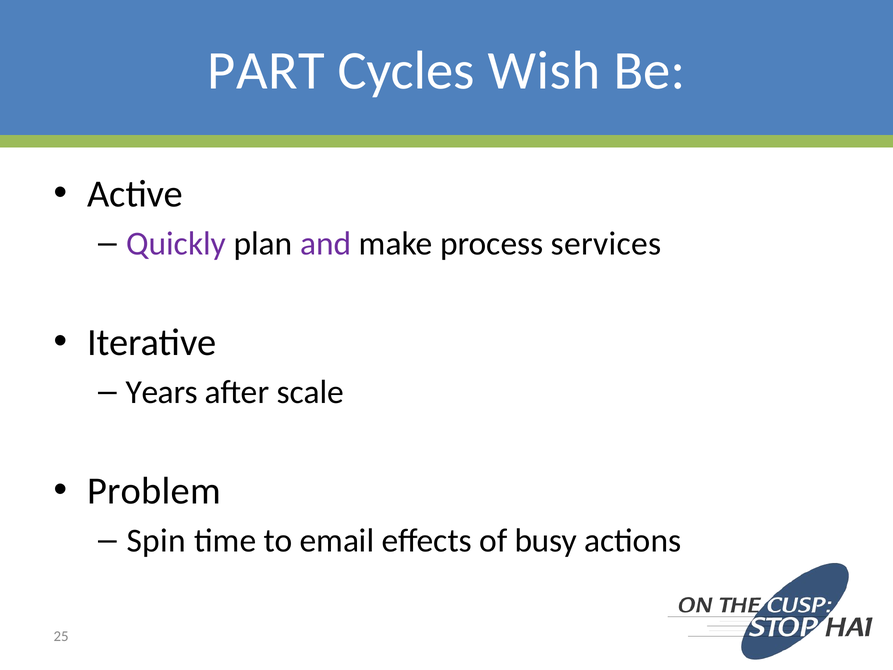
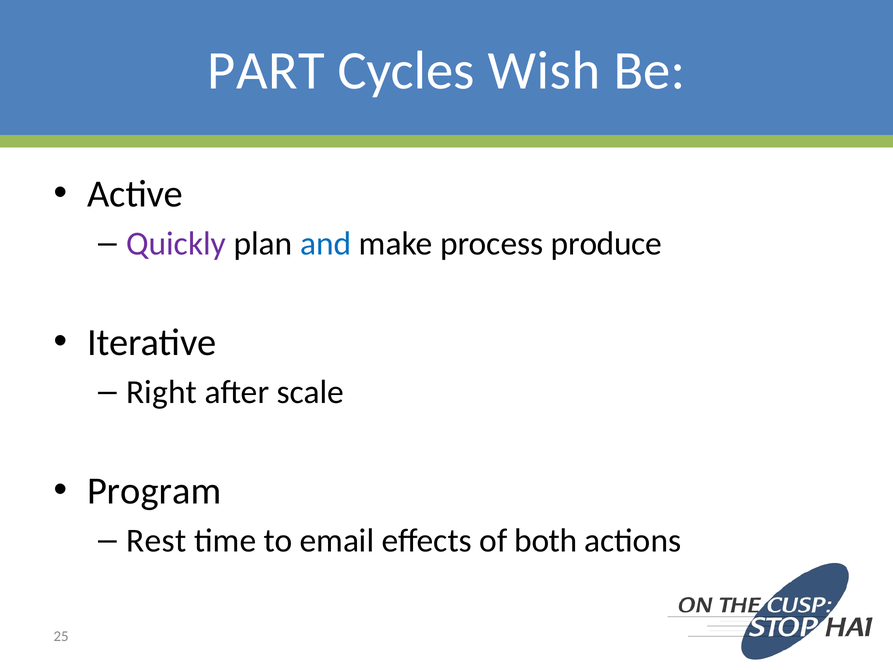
and colour: purple -> blue
services: services -> produce
Years: Years -> Right
Problem: Problem -> Program
Spin: Spin -> Rest
busy: busy -> both
